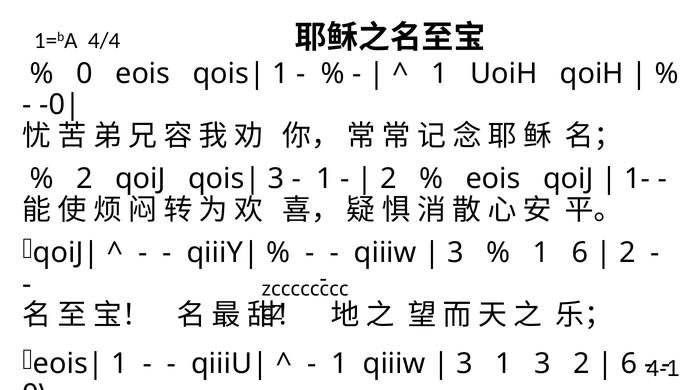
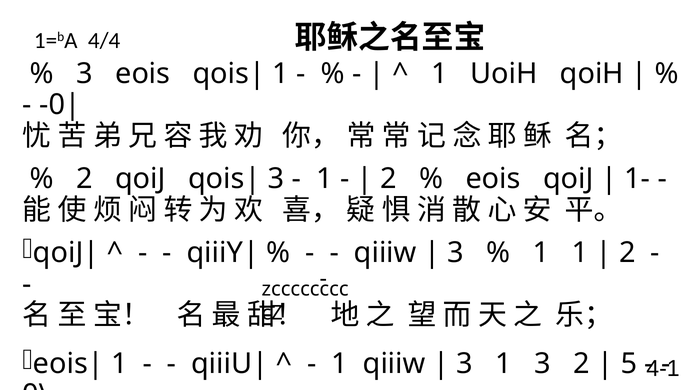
0 at (85, 74): 0 -> 3
1 6: 6 -> 1
6 at (629, 364): 6 -> 5
